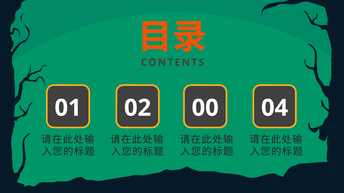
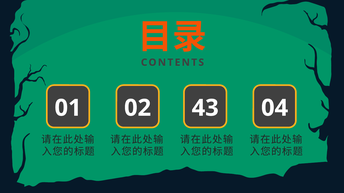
00: 00 -> 43
